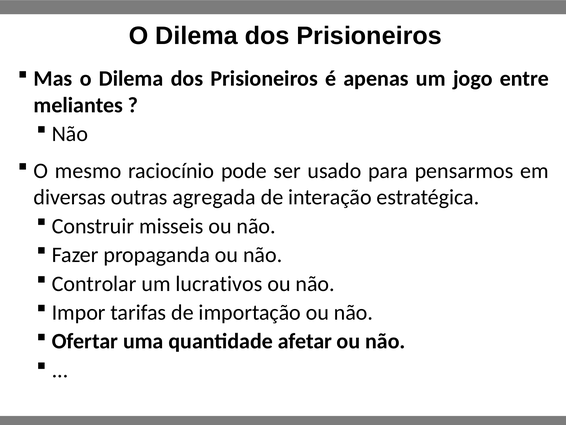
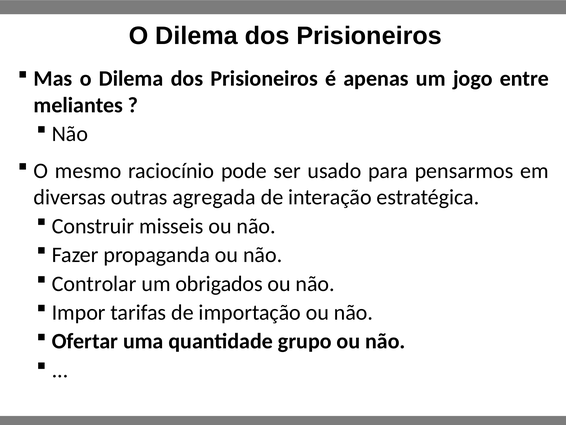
lucrativos: lucrativos -> obrigados
afetar: afetar -> grupo
